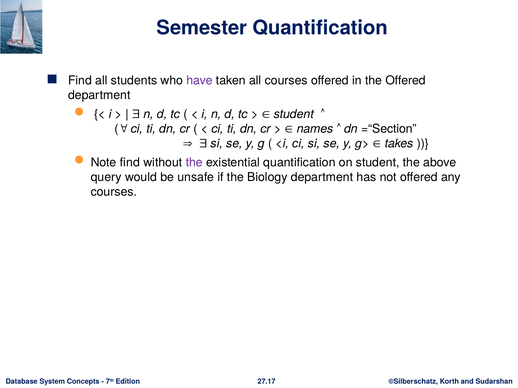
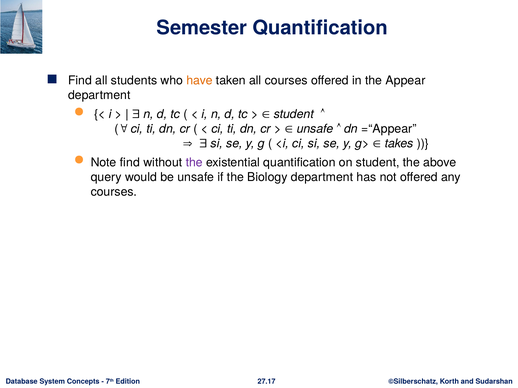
have colour: purple -> orange
the Offered: Offered -> Appear
names at (315, 129): names -> unsafe
=“Section: =“Section -> =“Appear
